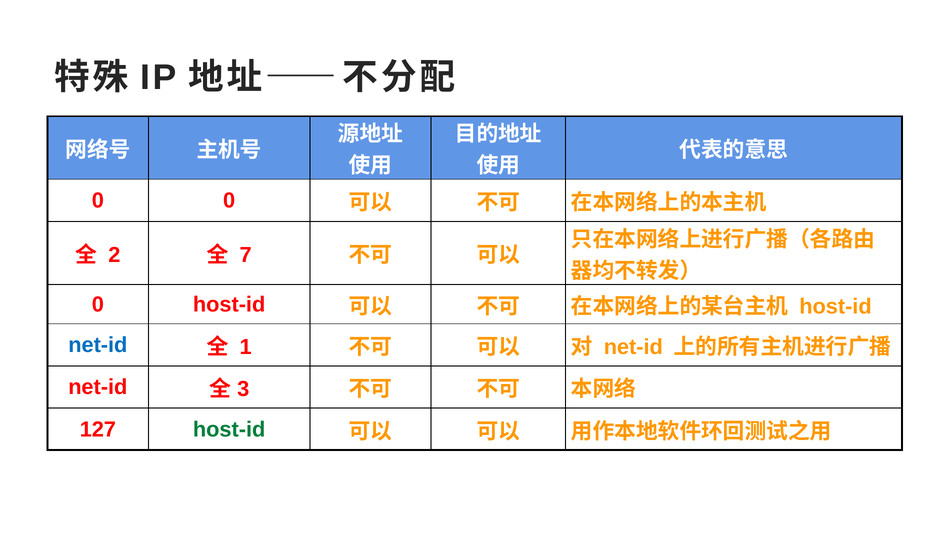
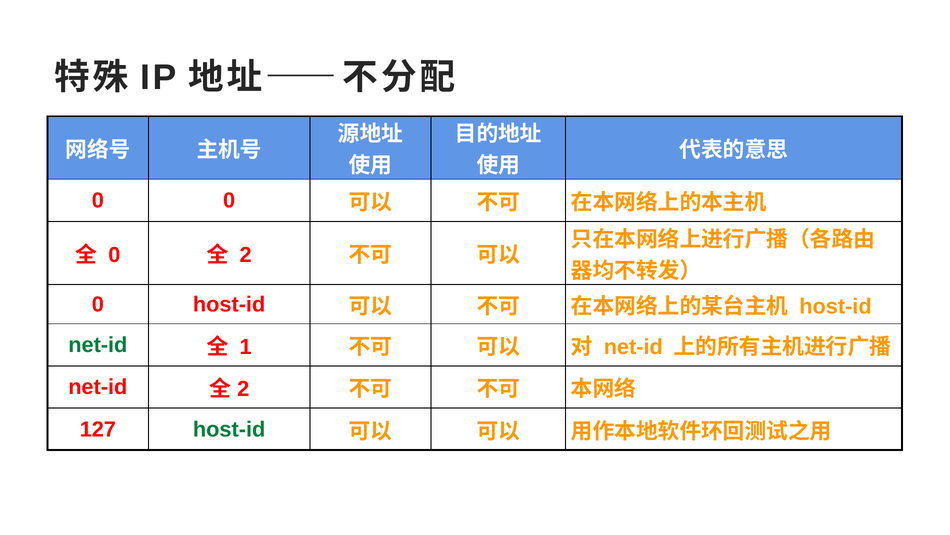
2 at (114, 255): 2 -> 0
7 at (246, 255): 7 -> 2
net-id at (98, 345) colour: blue -> green
3 at (243, 389): 3 -> 2
